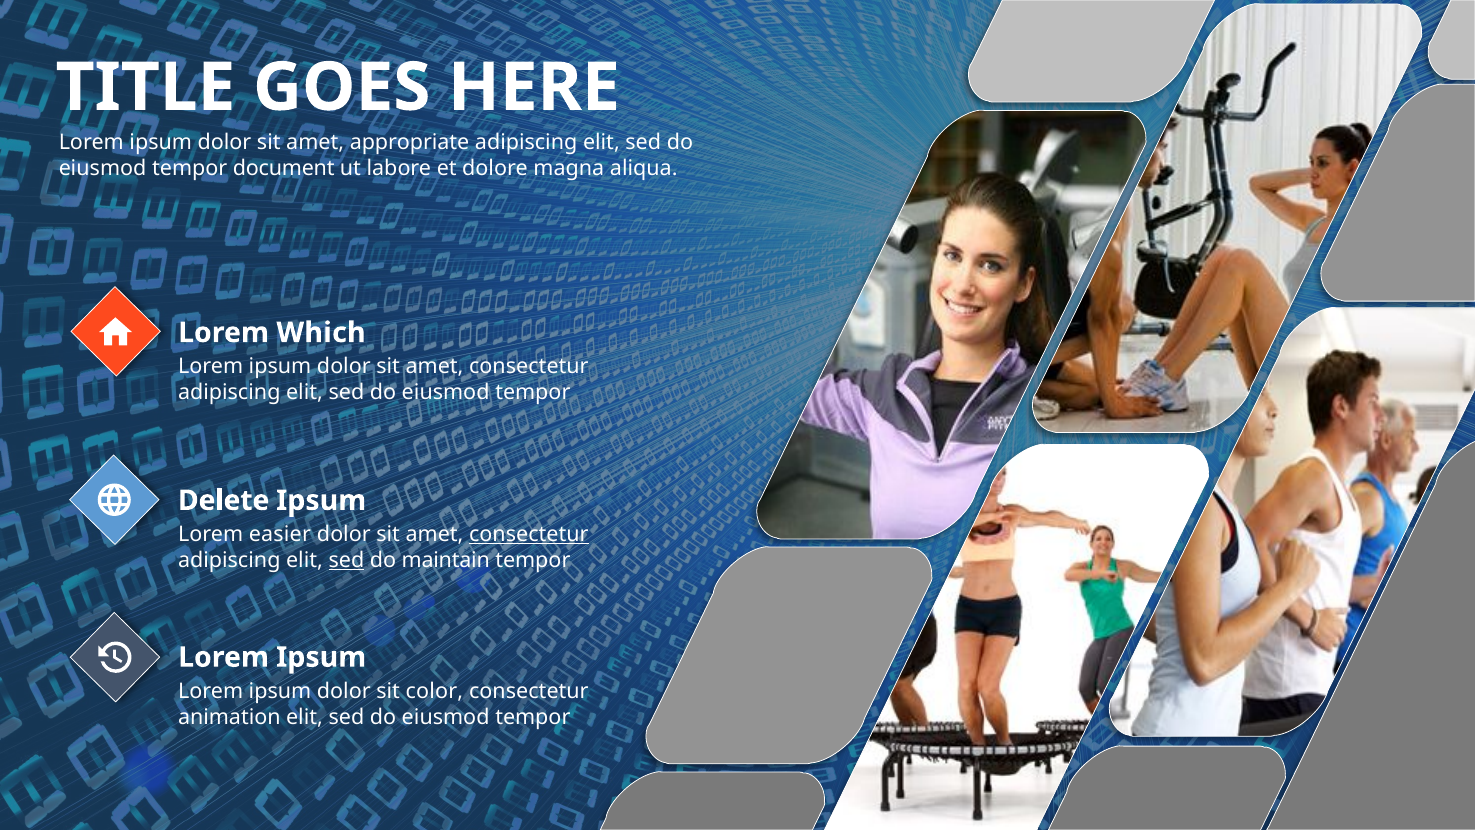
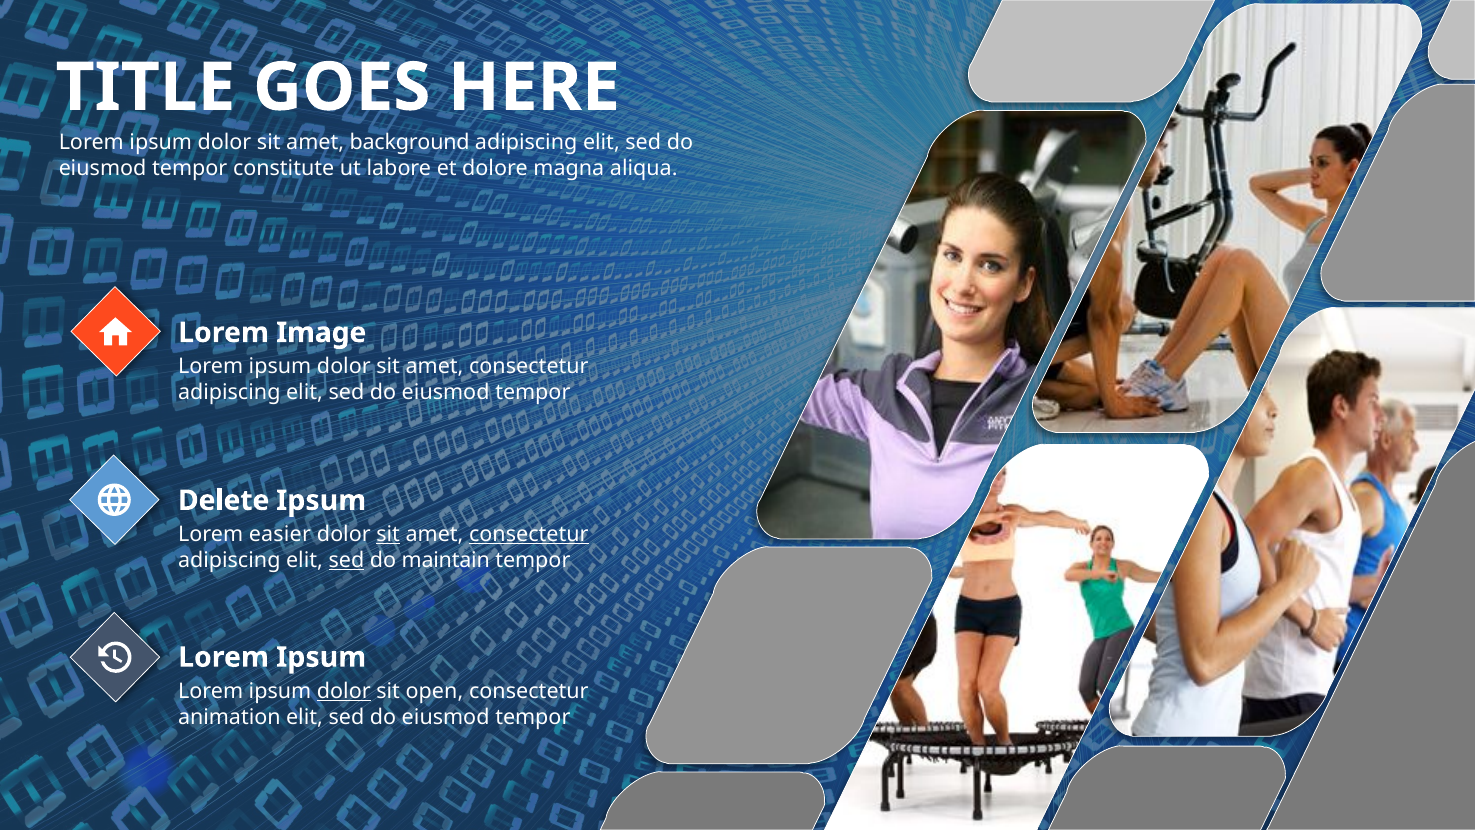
appropriate: appropriate -> background
document: document -> constitute
Which: Which -> Image
sit at (388, 534) underline: none -> present
dolor at (344, 691) underline: none -> present
color: color -> open
